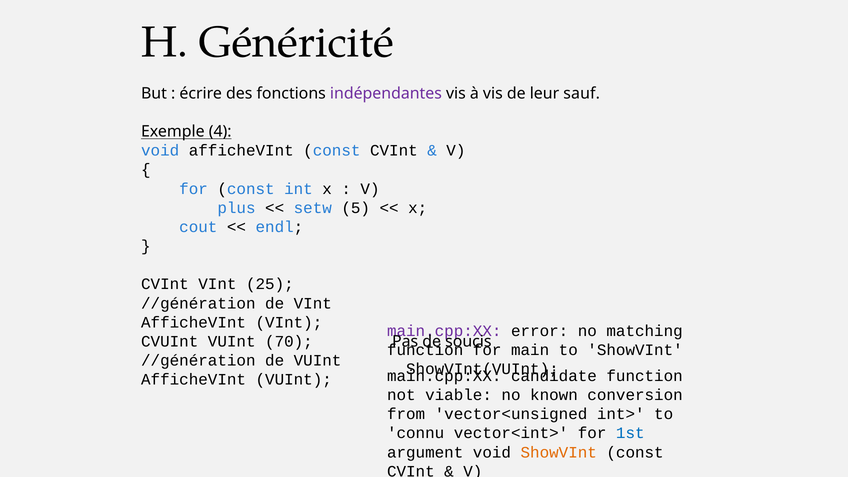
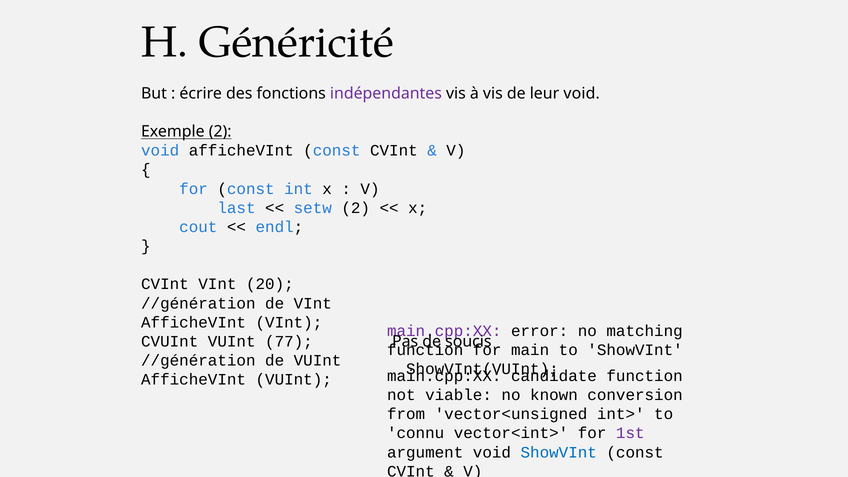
leur sauf: sauf -> void
Exemple 4: 4 -> 2
plus: plus -> last
setw 5: 5 -> 2
25: 25 -> 20
70: 70 -> 77
1st colour: blue -> purple
ShowVInt at (559, 452) colour: orange -> blue
